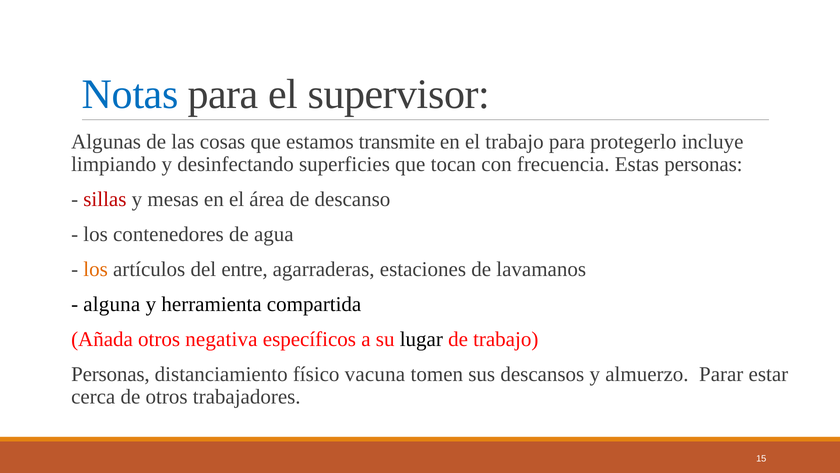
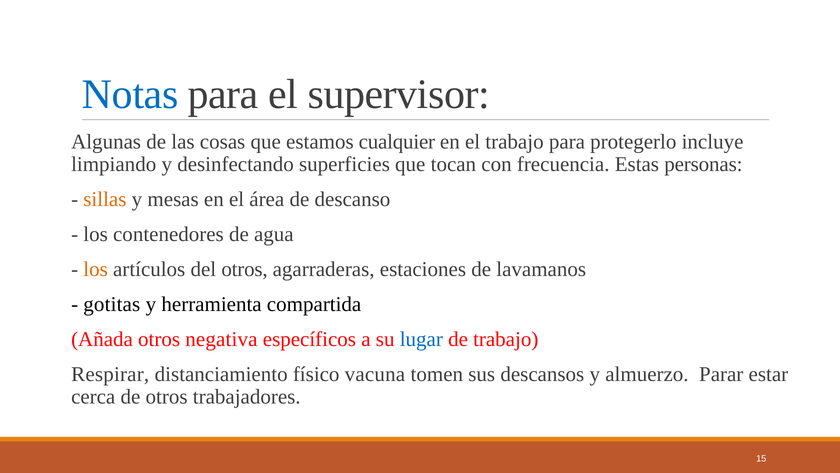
transmite: transmite -> cualquier
sillas colour: red -> orange
del entre: entre -> otros
alguna: alguna -> gotitas
lugar colour: black -> blue
Personas at (110, 374): Personas -> Respirar
